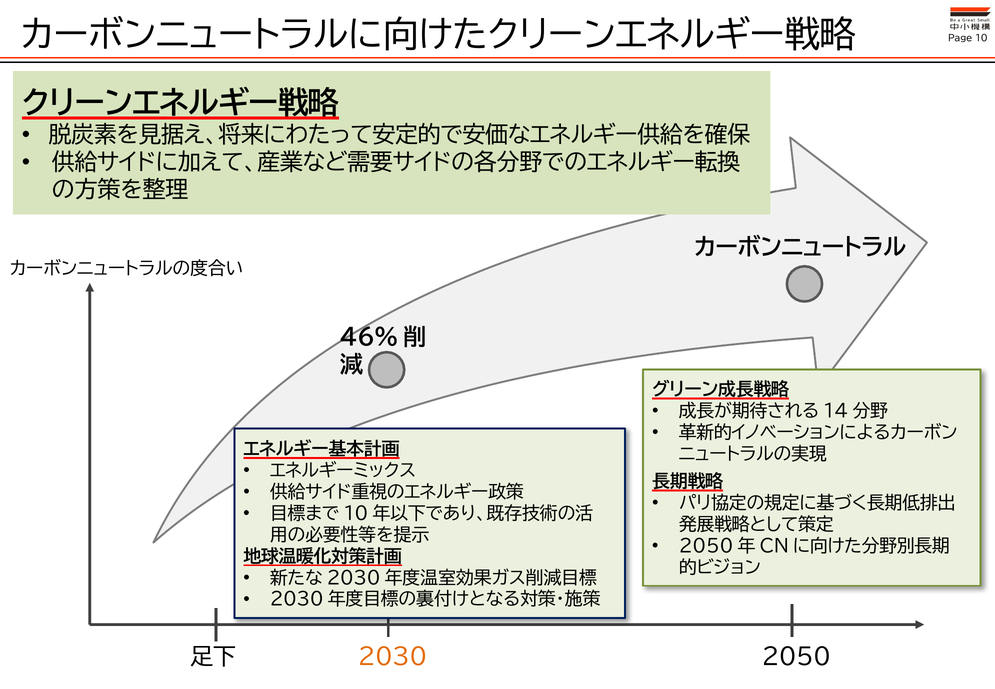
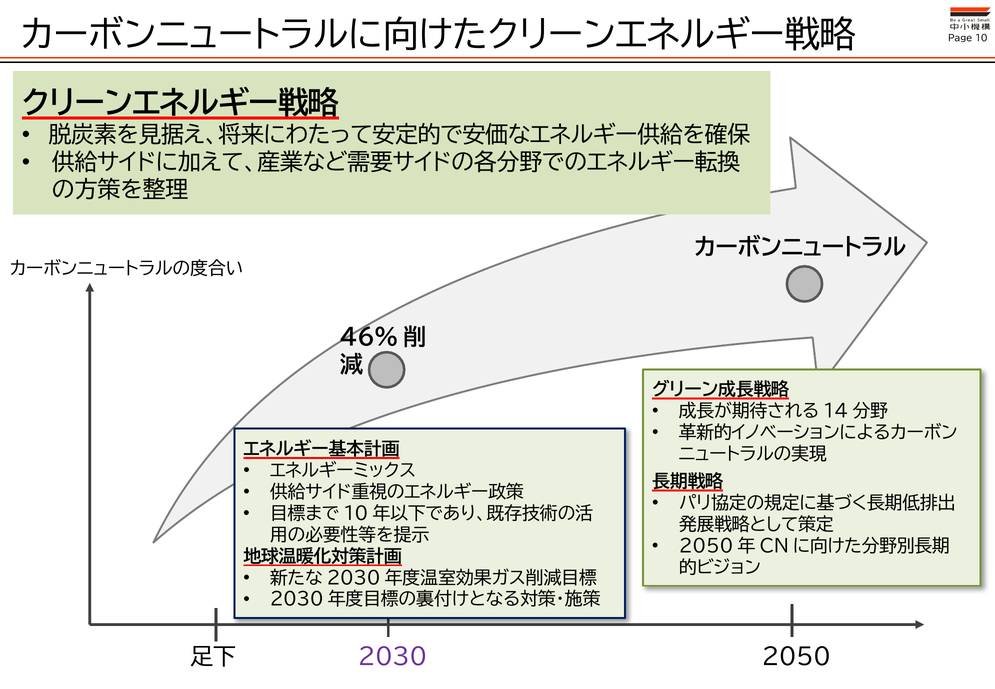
2030 colour: orange -> purple
